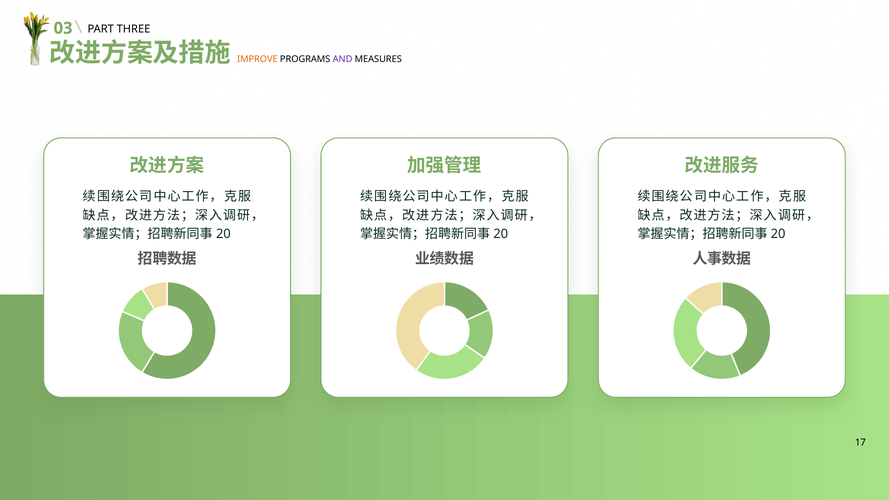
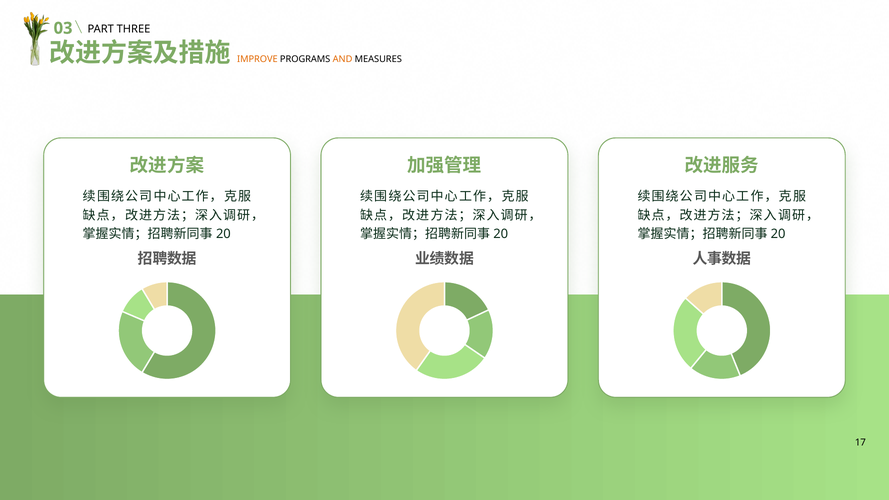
AND colour: purple -> orange
